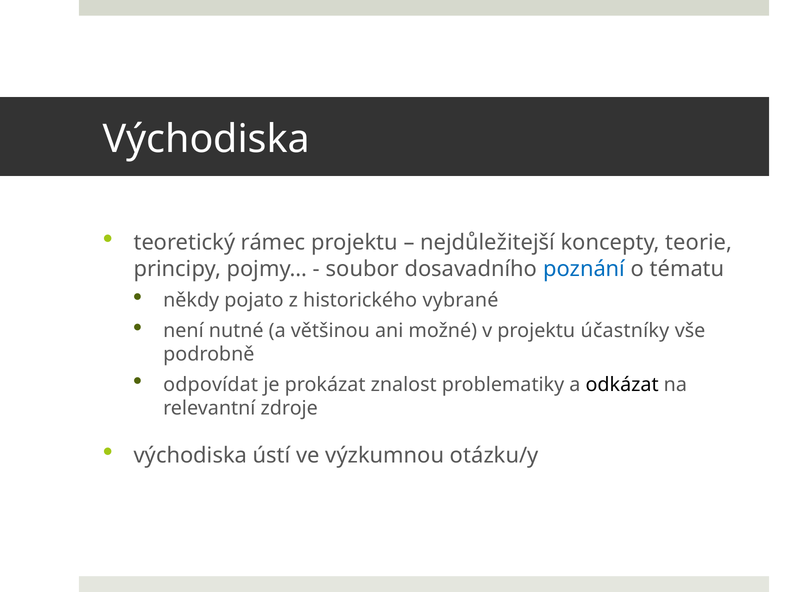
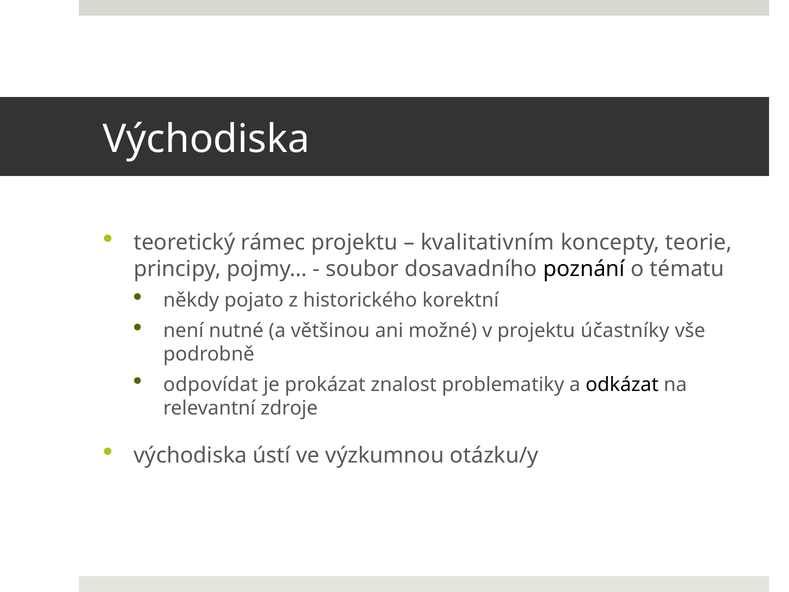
nejdůležitejší: nejdůležitejší -> kvalitativním
poznání colour: blue -> black
vybrané: vybrané -> korektní
